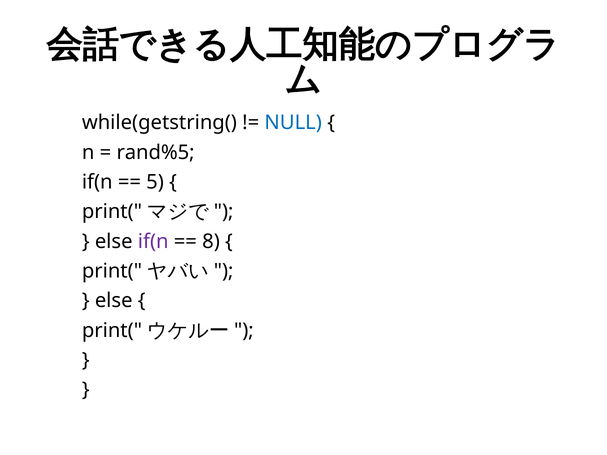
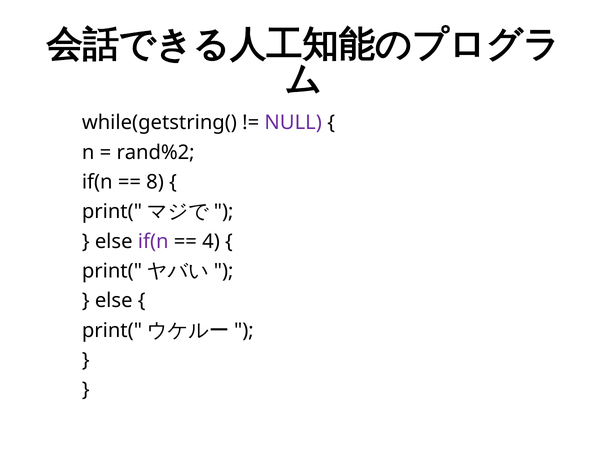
NULL colour: blue -> purple
rand%5: rand%5 -> rand%2
5: 5 -> 8
8: 8 -> 4
